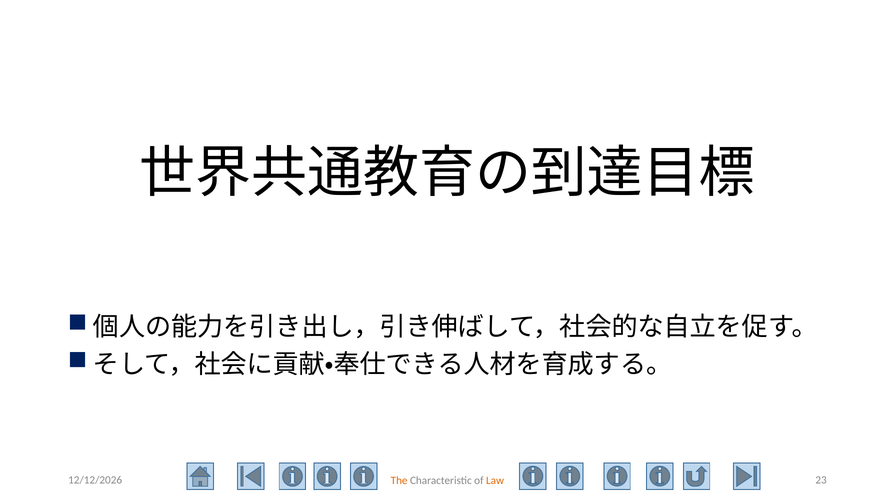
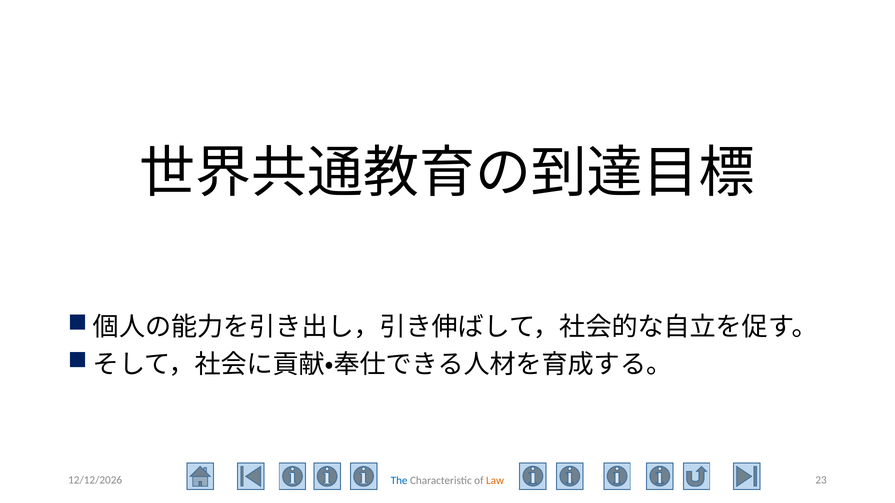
The colour: orange -> blue
